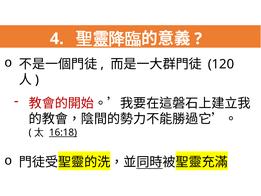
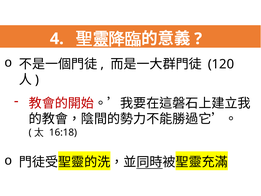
16:18 underline: present -> none
